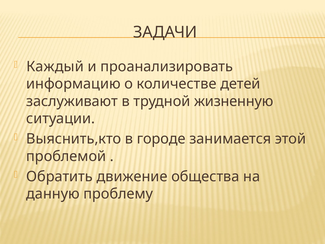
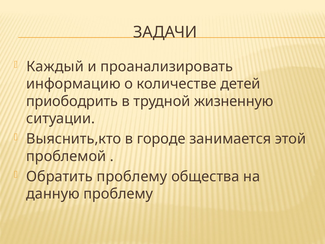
заслуживают: заслуживают -> приободрить
Обратить движение: движение -> проблему
